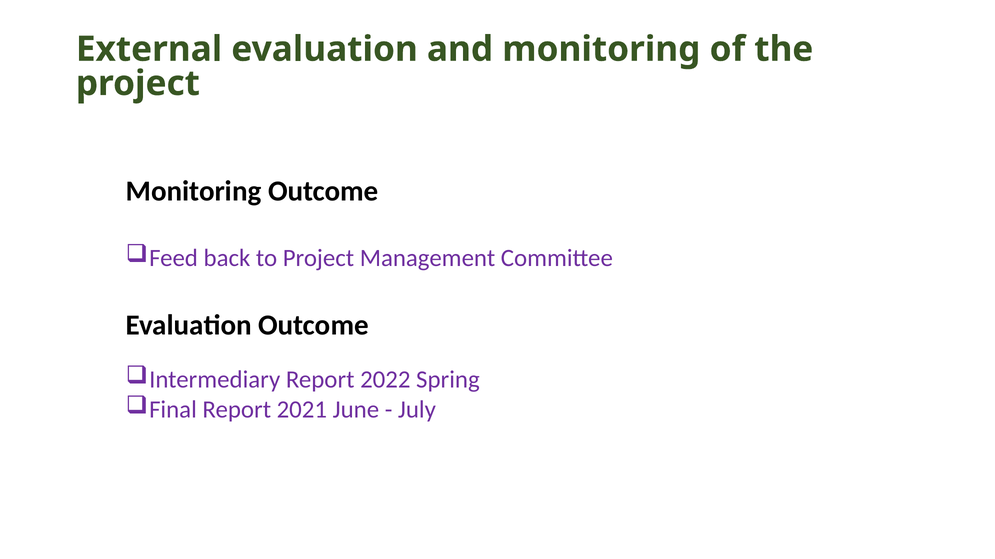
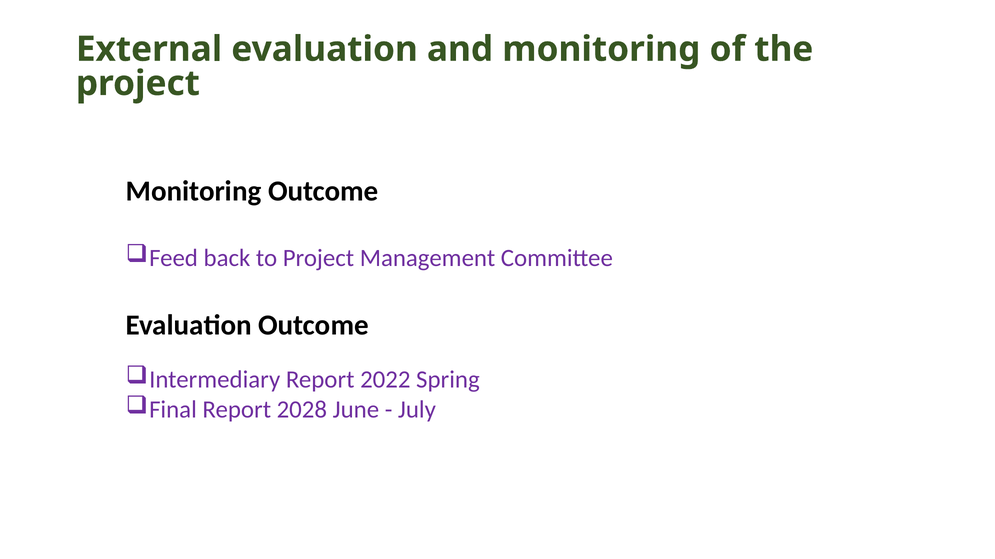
2021: 2021 -> 2028
